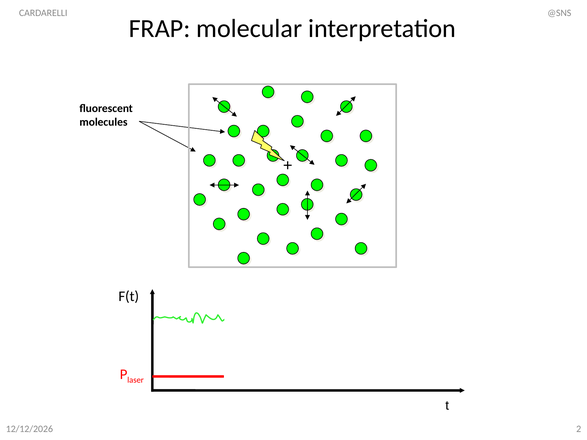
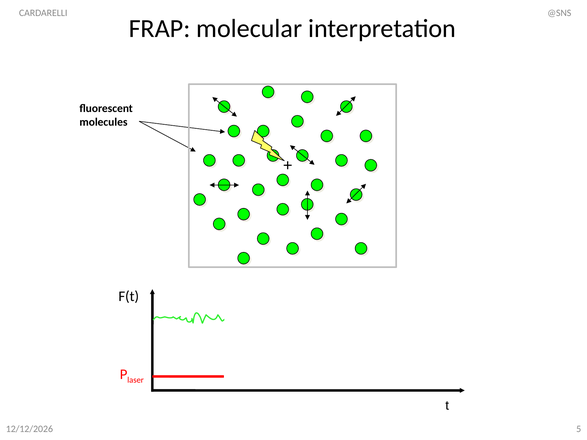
2: 2 -> 5
